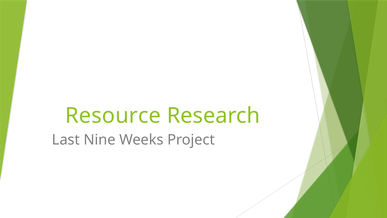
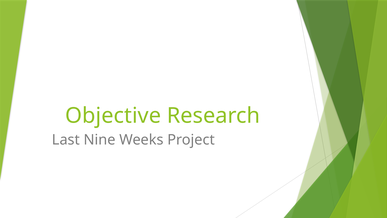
Resource: Resource -> Objective
